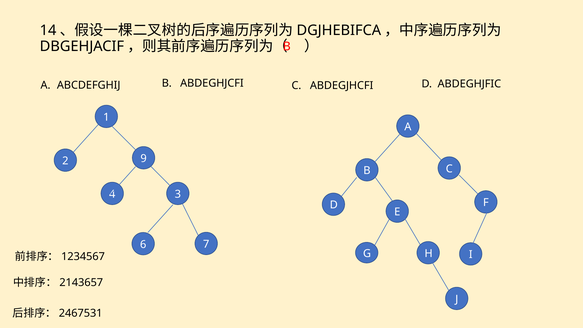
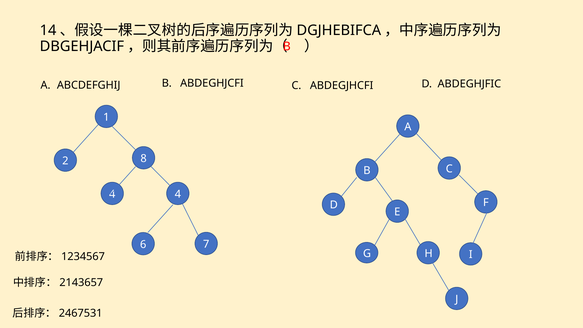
9: 9 -> 8
4 3: 3 -> 4
